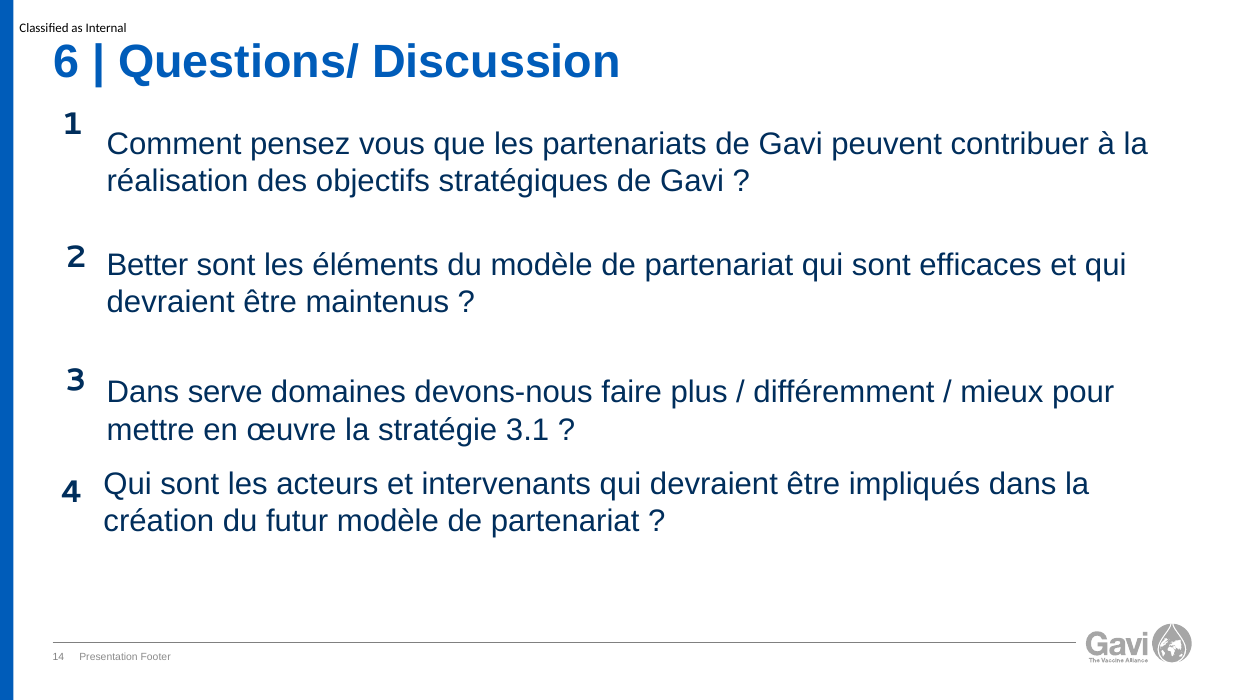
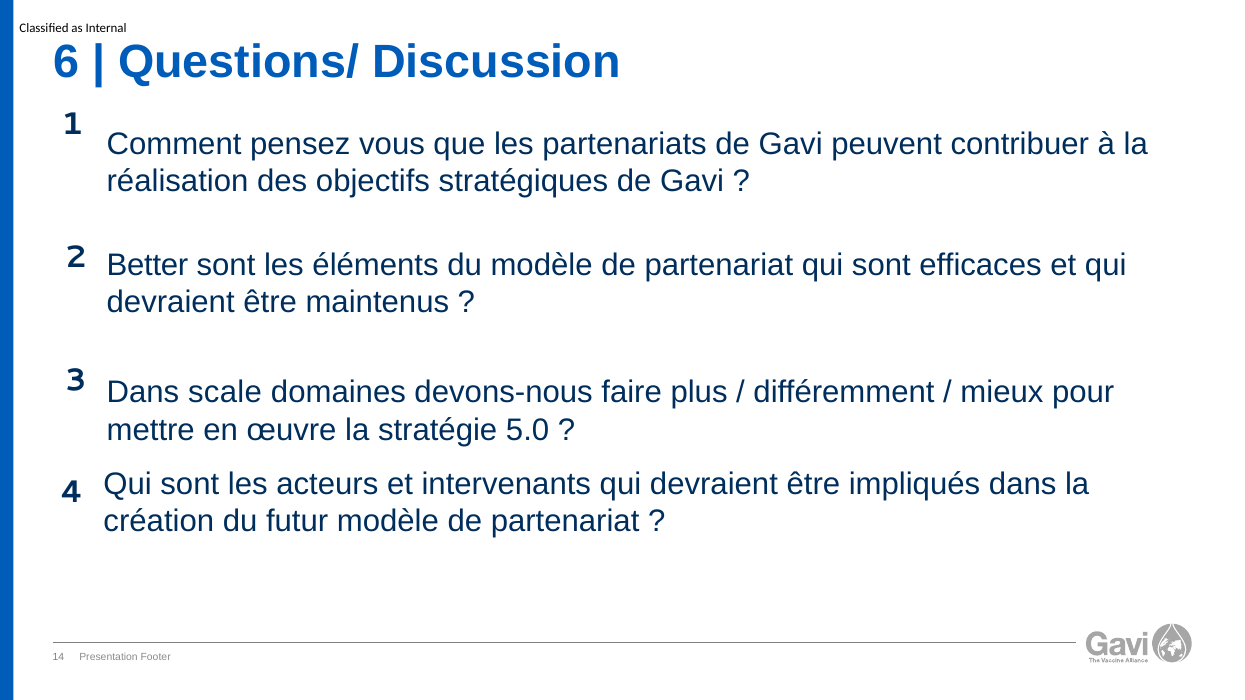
serve: serve -> scale
3.1: 3.1 -> 5.0
